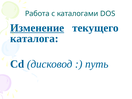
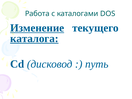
каталога underline: none -> present
